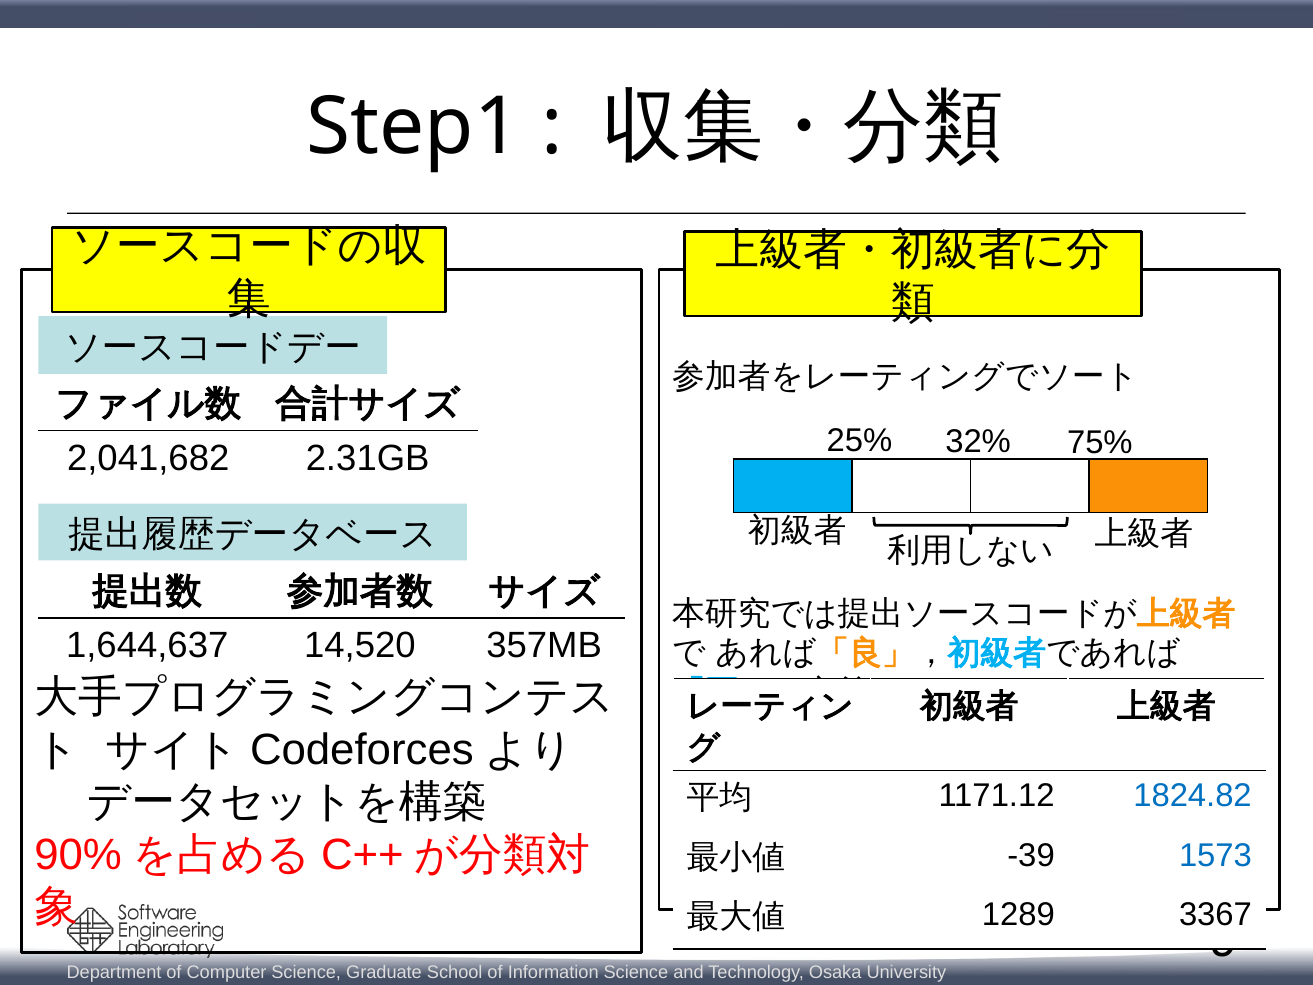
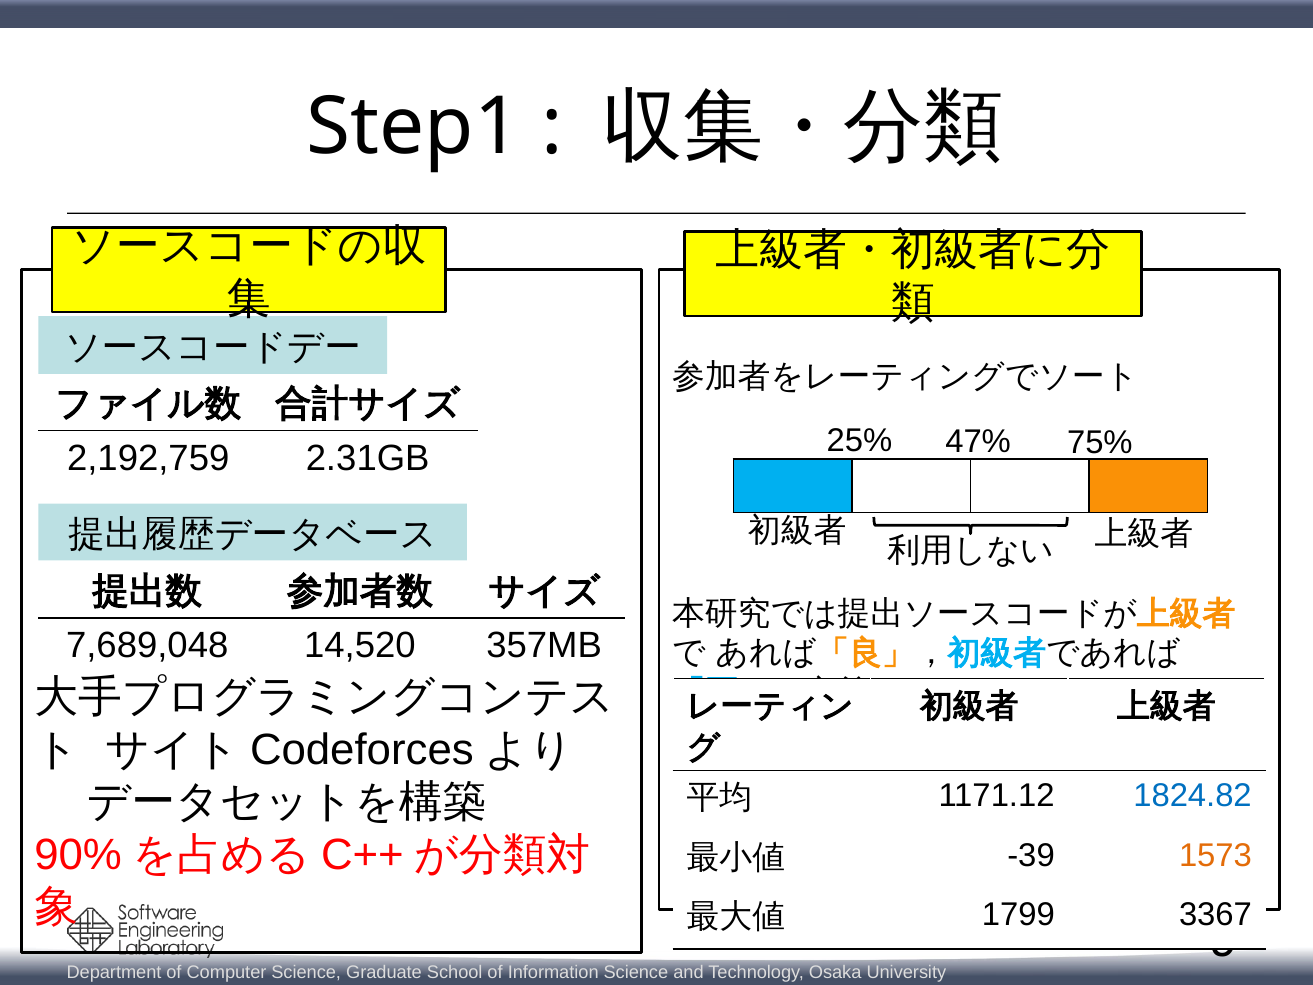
32%: 32% -> 47%
2,041,682: 2,041,682 -> 2,192,759
1,644,637: 1,644,637 -> 7,689,048
1573 colour: blue -> orange
1289: 1289 -> 1799
